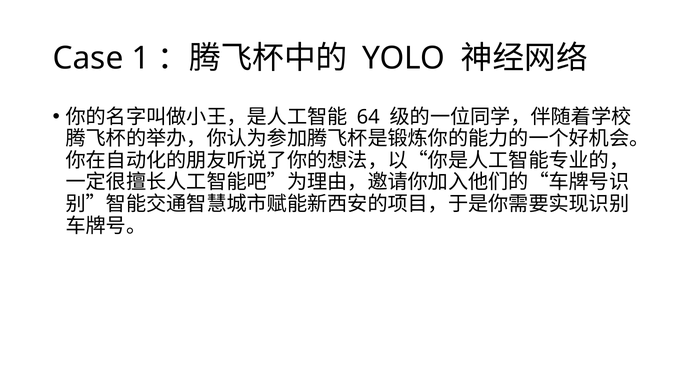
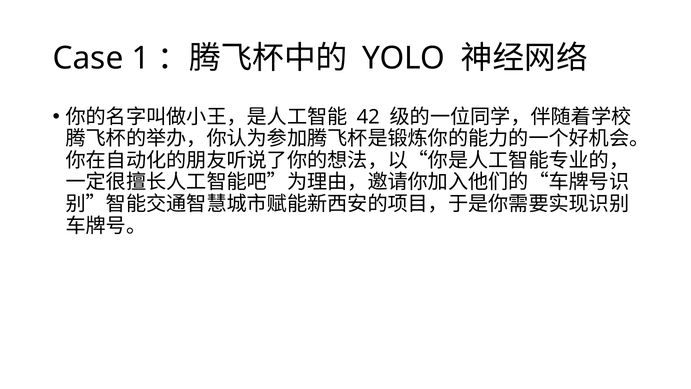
64: 64 -> 42
